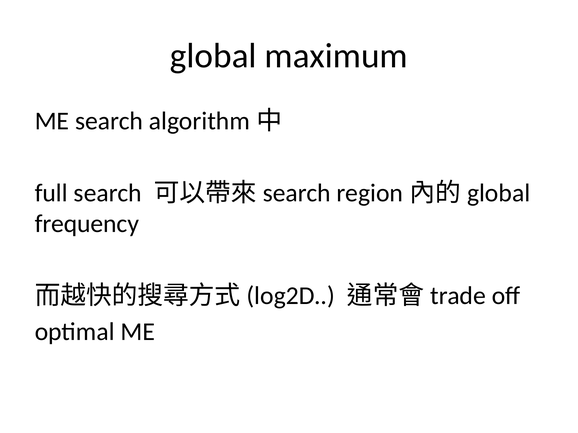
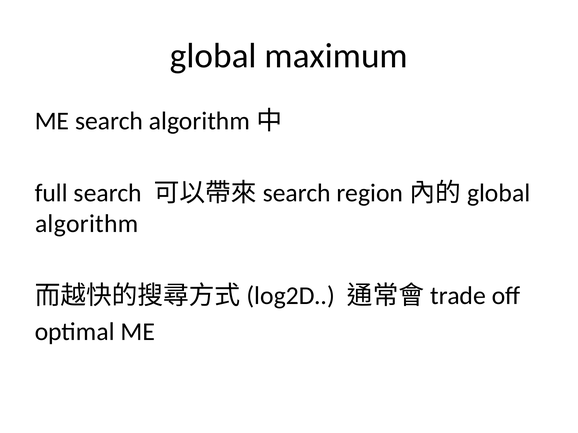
frequency at (87, 224): frequency -> algorithm
